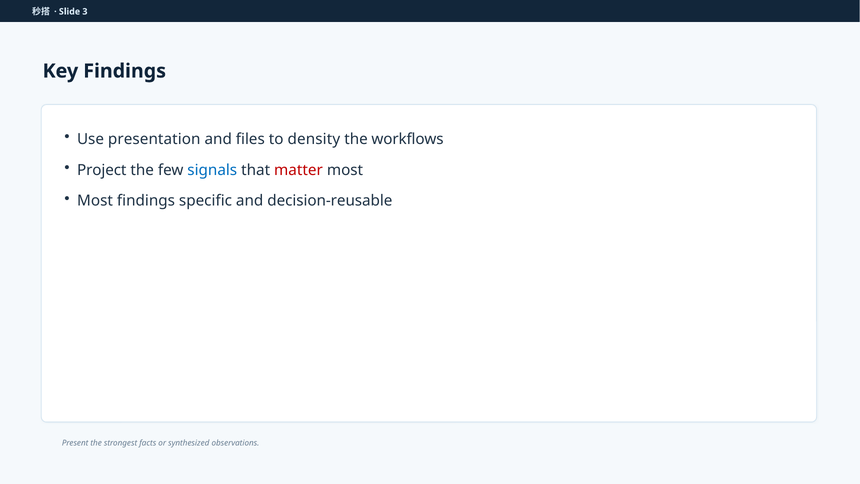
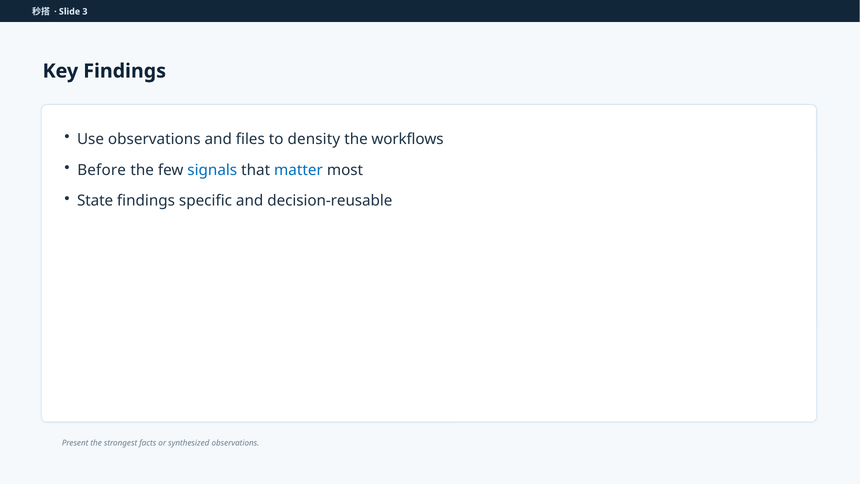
Use presentation: presentation -> observations
Project: Project -> Before
matter colour: red -> blue
Most at (95, 201): Most -> State
